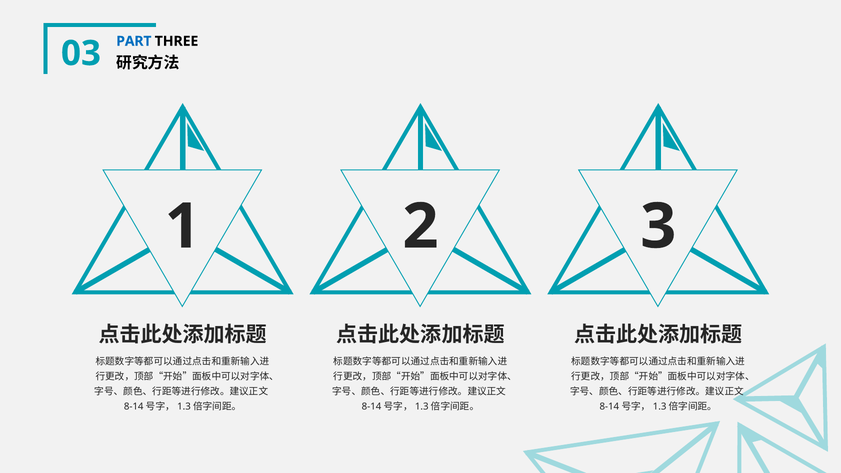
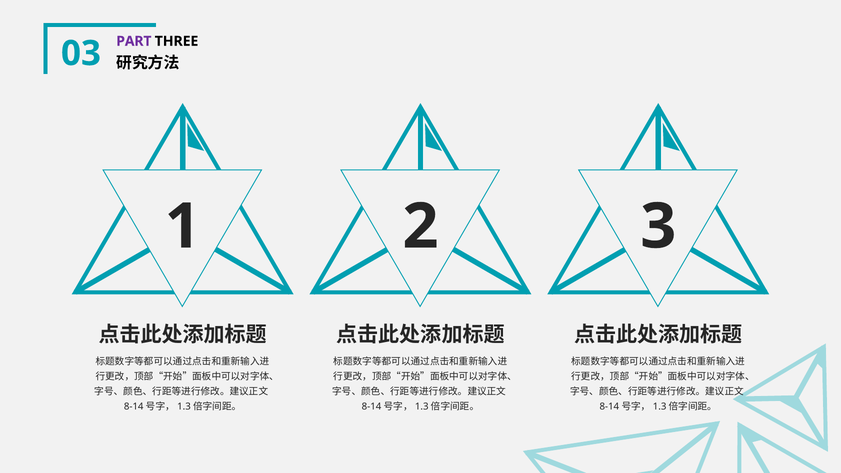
PART colour: blue -> purple
